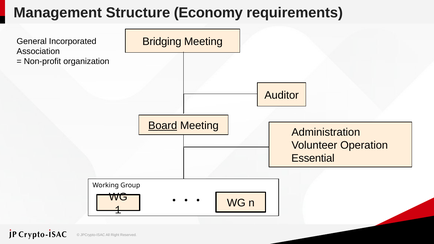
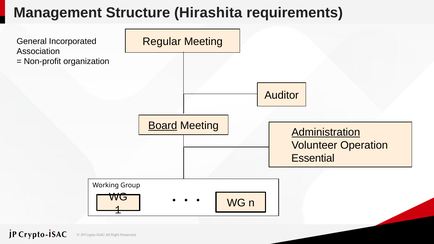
Economy: Economy -> Hirashita
Bridging: Bridging -> Regular
Administration underline: none -> present
